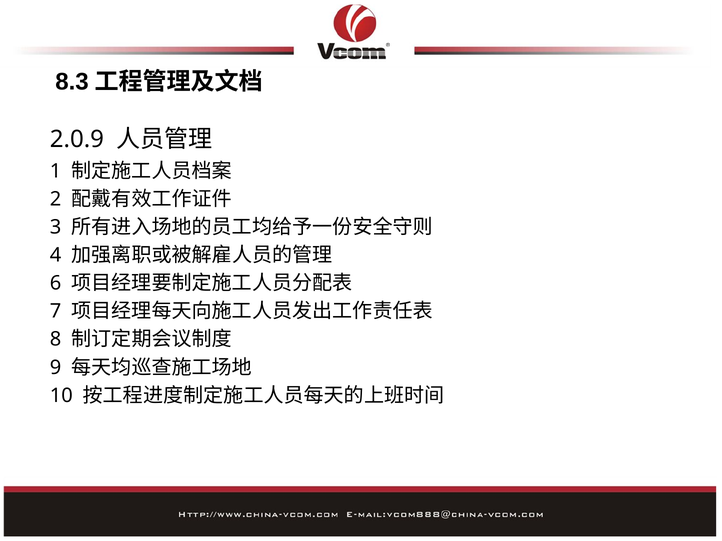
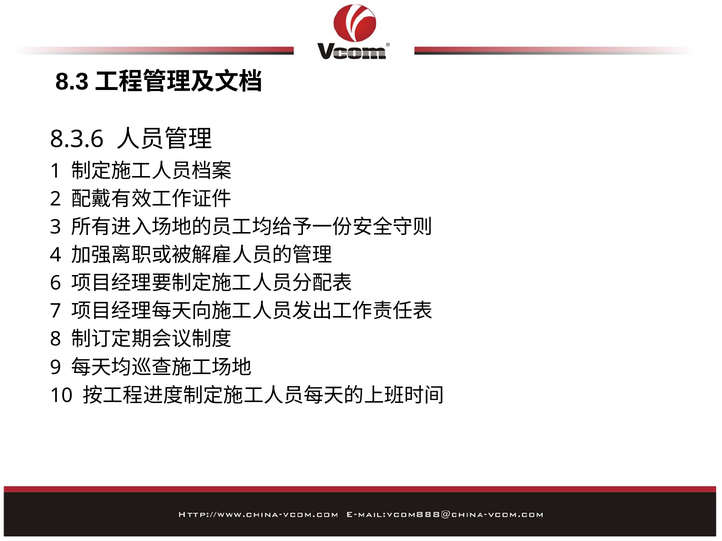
2.0.9: 2.0.9 -> 8.3.6
